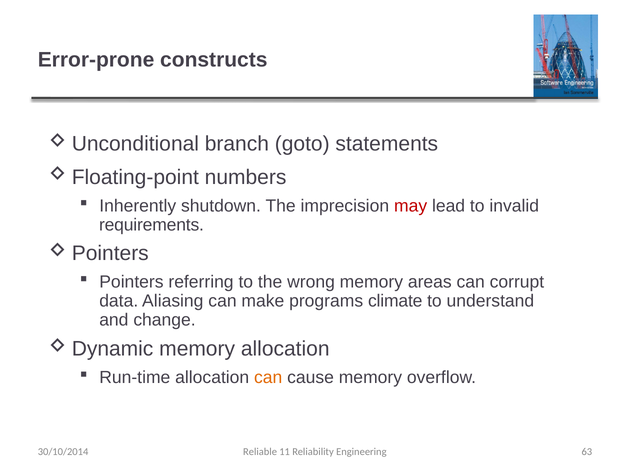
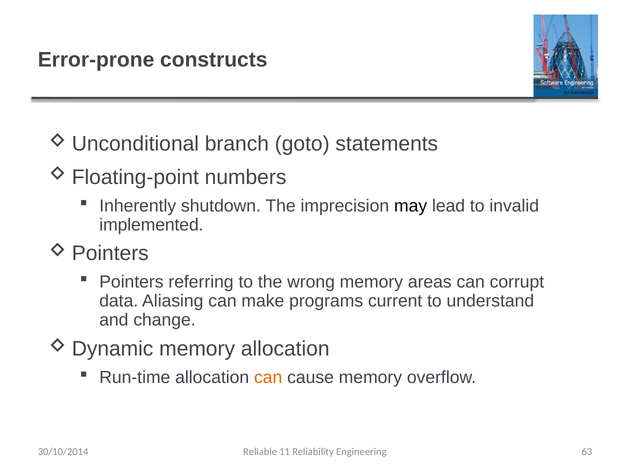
may colour: red -> black
requirements: requirements -> implemented
climate: climate -> current
